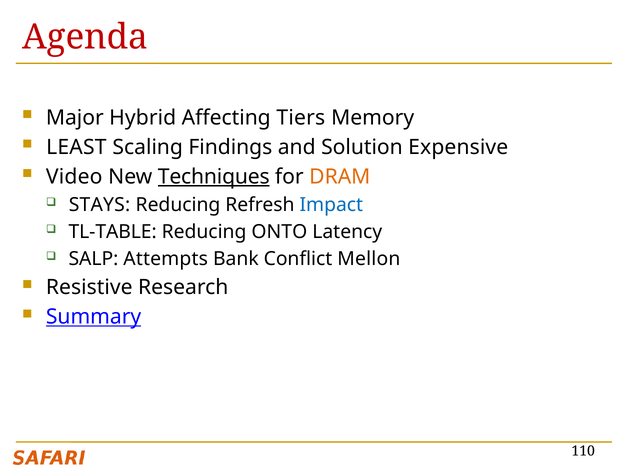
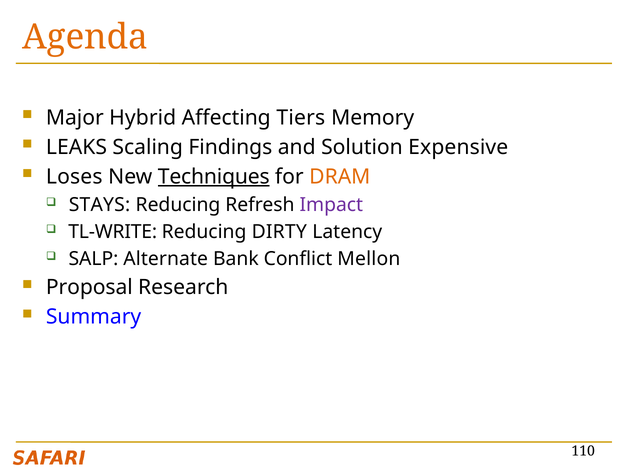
Agenda colour: red -> orange
LEAST: LEAST -> LEAKS
Video: Video -> Loses
Impact colour: blue -> purple
TL-TABLE: TL-TABLE -> TL-WRITE
ONTO: ONTO -> DIRTY
Attempts: Attempts -> Alternate
Resistive: Resistive -> Proposal
Summary underline: present -> none
